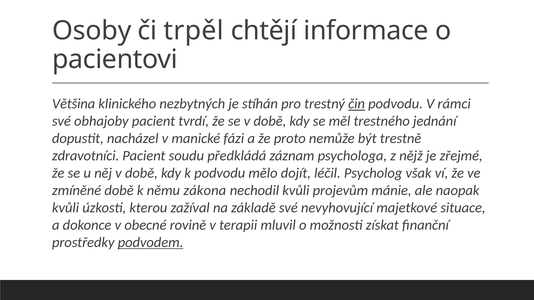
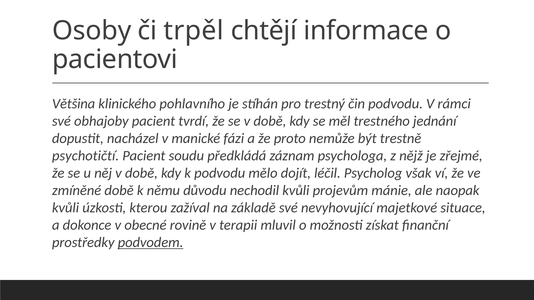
nezbytných: nezbytných -> pohlavního
čin underline: present -> none
zdravotníci: zdravotníci -> psychotičtí
zákona: zákona -> důvodu
